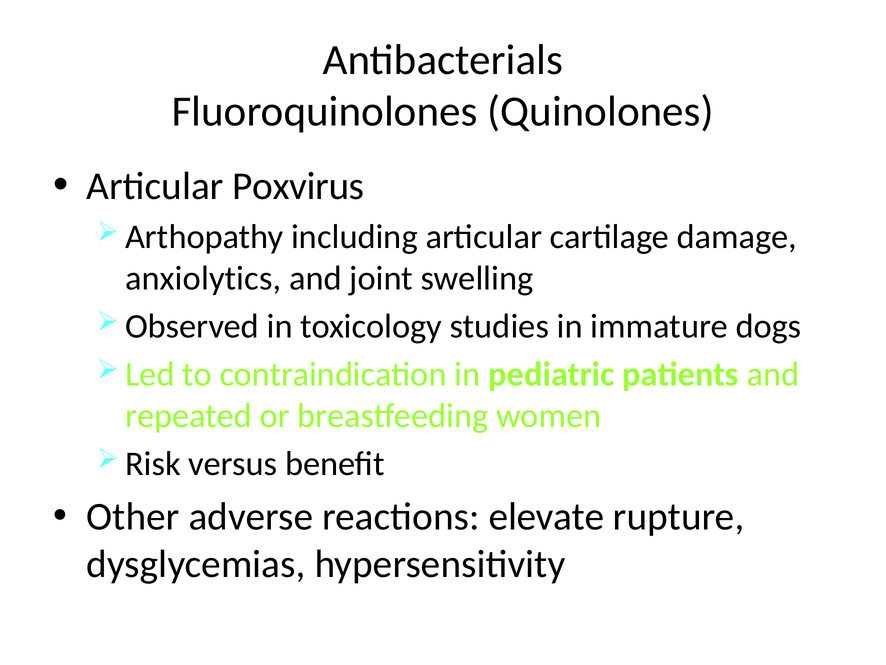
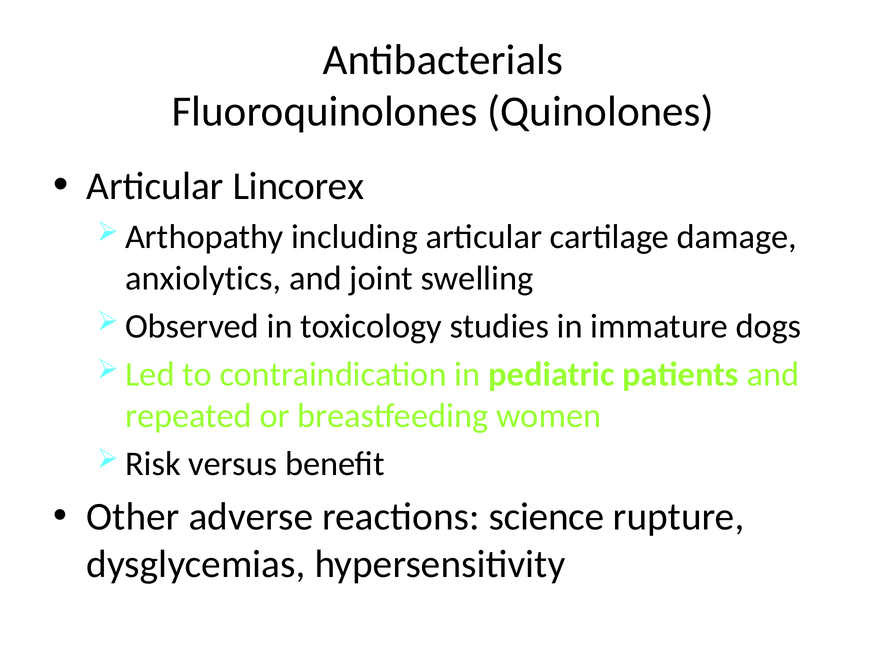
Poxvirus: Poxvirus -> Lincorex
elevate: elevate -> science
